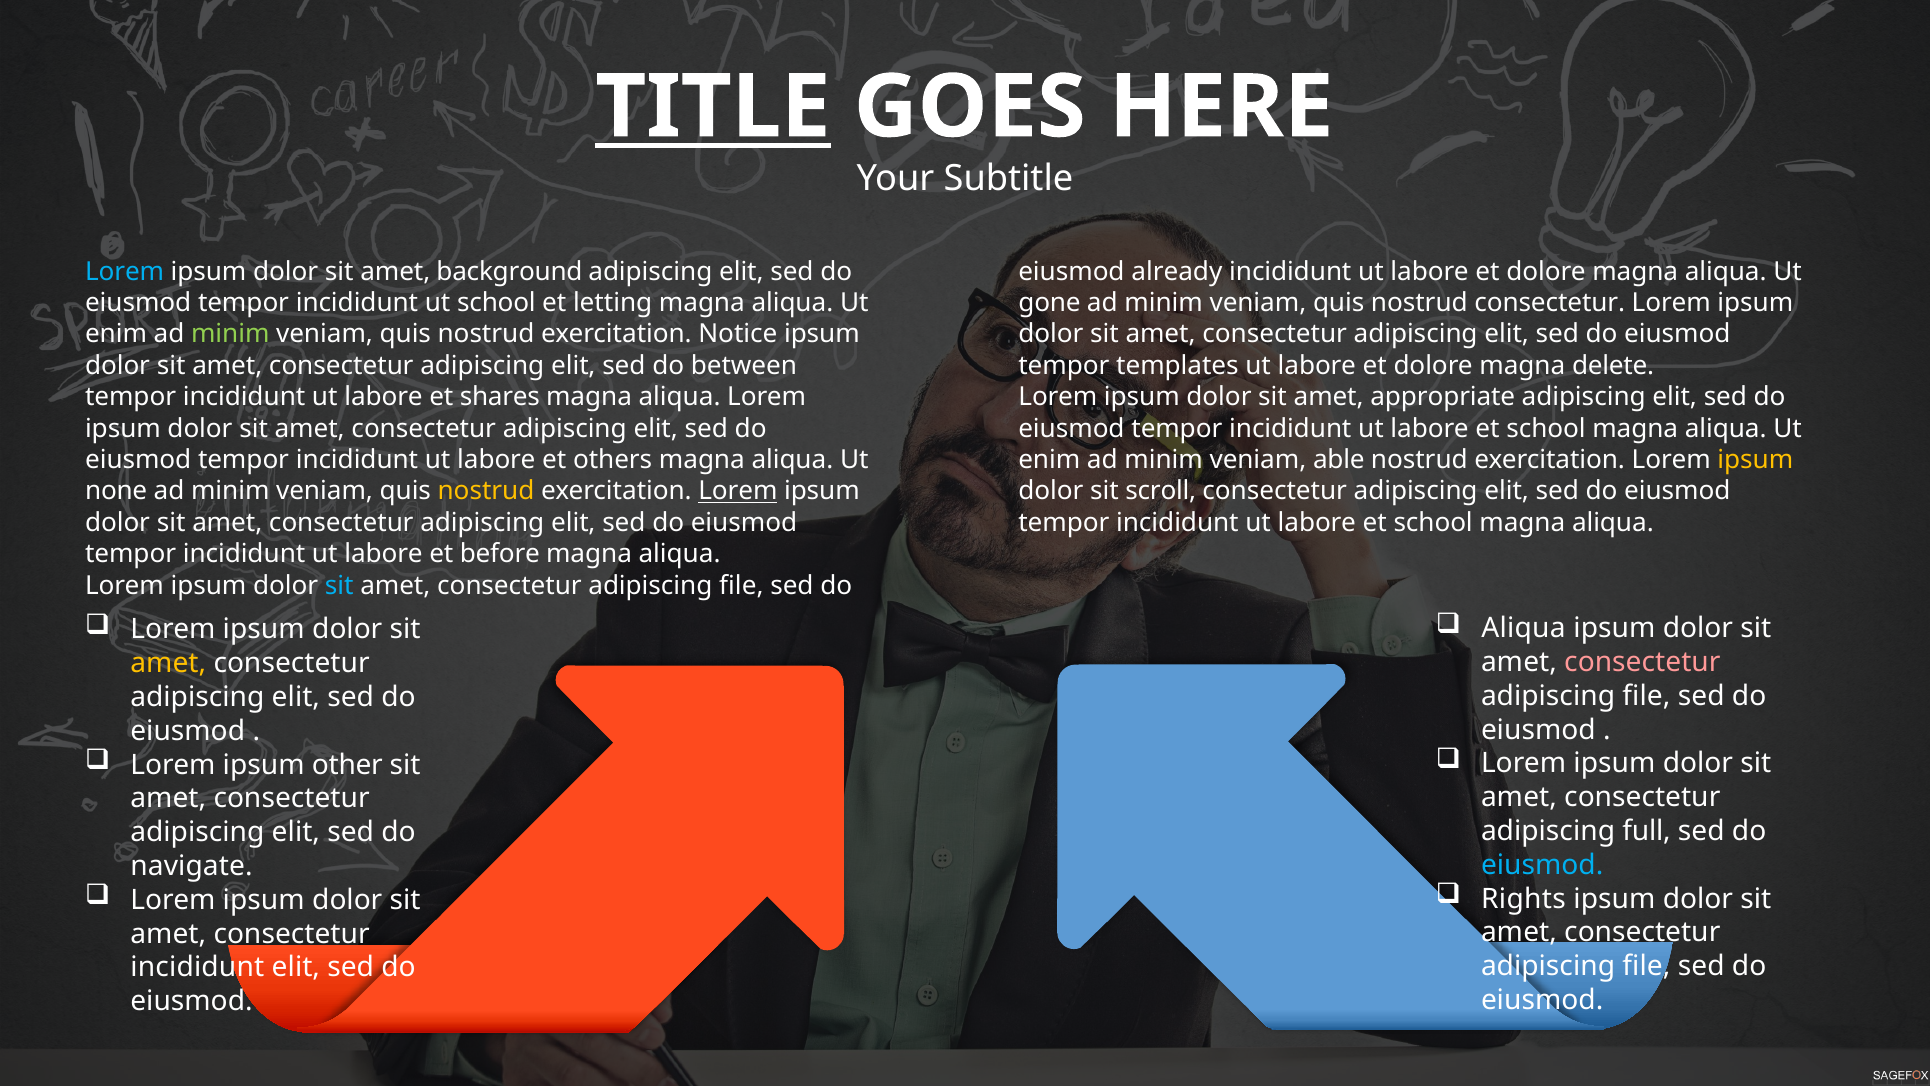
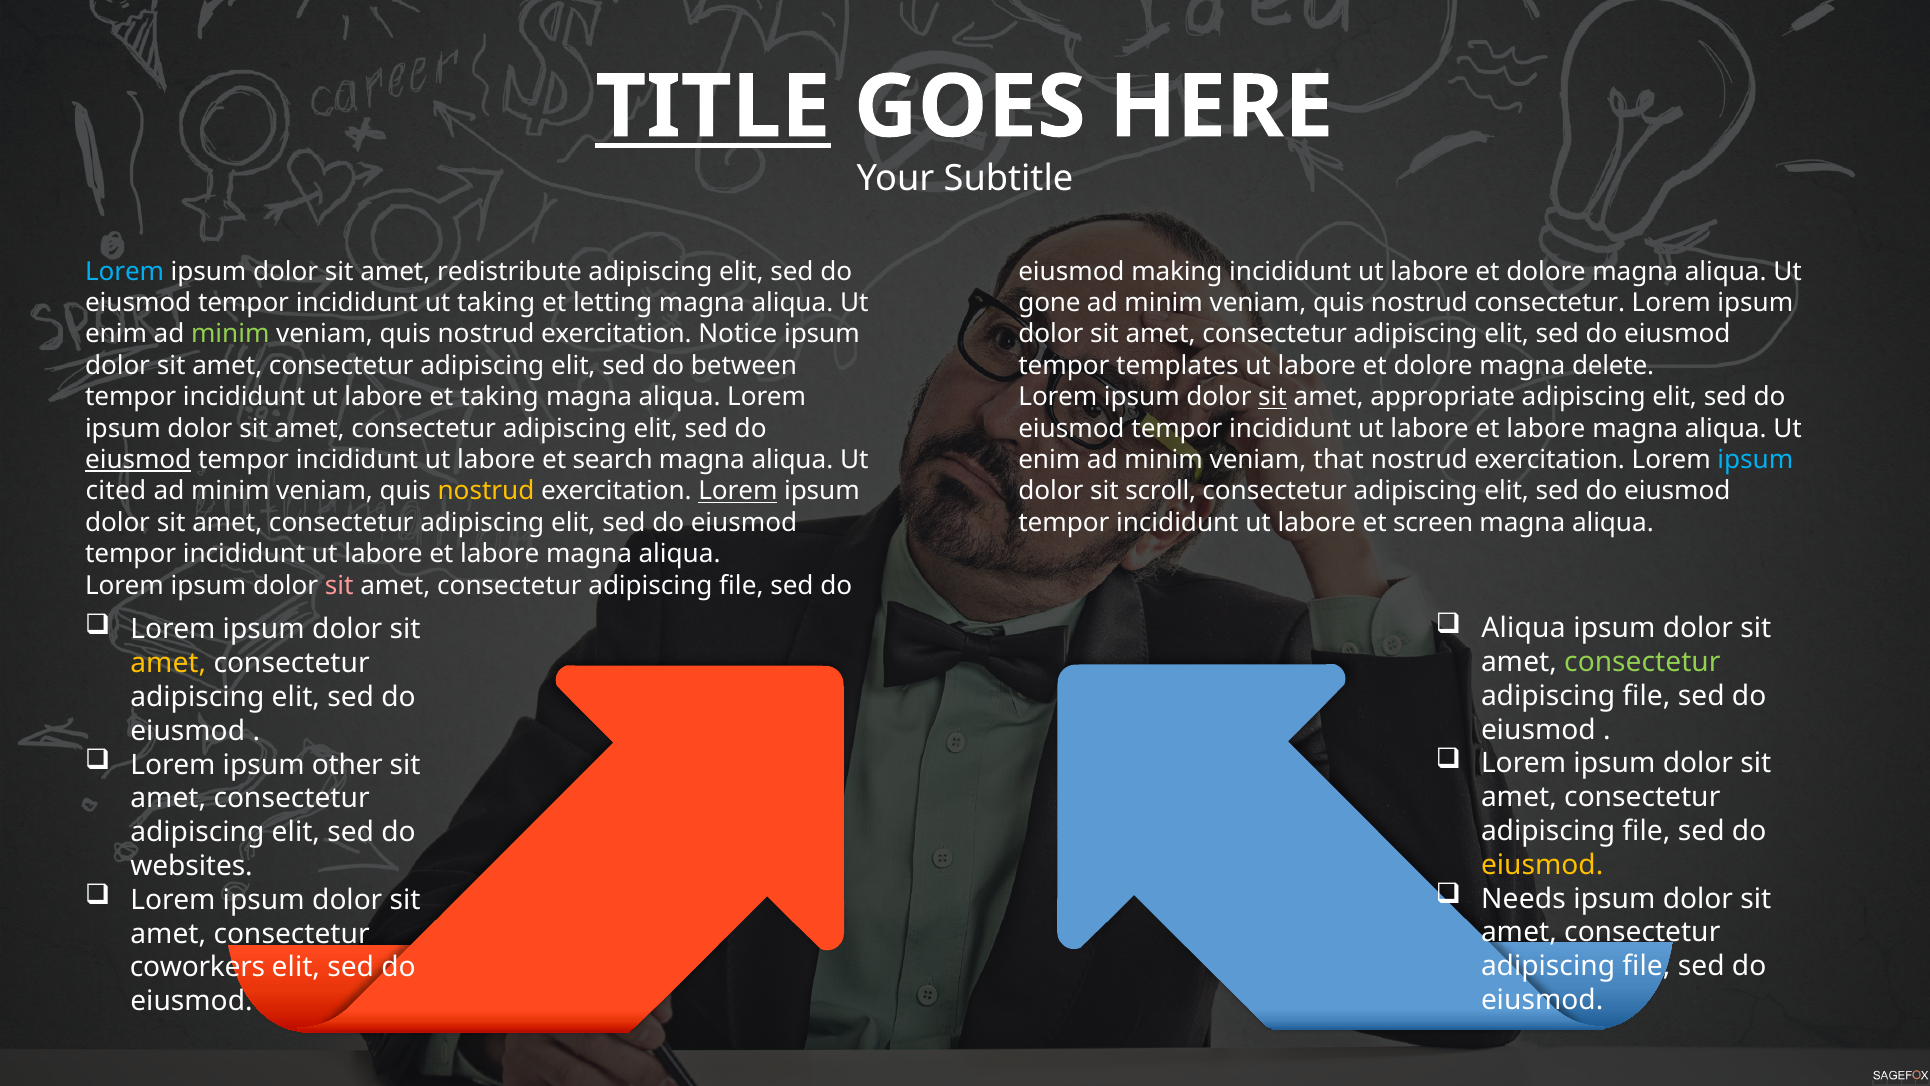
background: background -> redistribute
already: already -> making
ut school: school -> taking
et shares: shares -> taking
sit at (1273, 397) underline: none -> present
school at (1546, 428): school -> labore
eiusmod at (138, 460) underline: none -> present
others: others -> search
able: able -> that
ipsum at (1755, 460) colour: yellow -> light blue
none: none -> cited
school at (1433, 523): school -> screen
before at (500, 554): before -> labore
sit at (339, 585) colour: light blue -> pink
consectetur at (1642, 662) colour: pink -> light green
full at (1647, 831): full -> file
eiusmod at (1542, 865) colour: light blue -> yellow
navigate: navigate -> websites
Rights: Rights -> Needs
incididunt at (197, 967): incididunt -> coworkers
